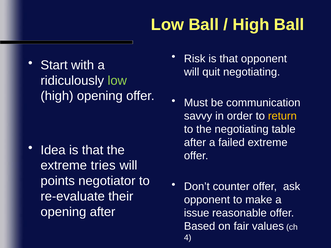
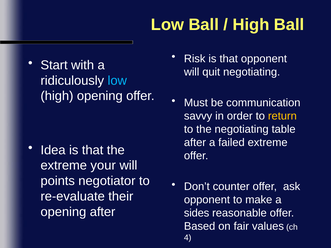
low at (117, 81) colour: light green -> light blue
tries: tries -> your
issue: issue -> sides
